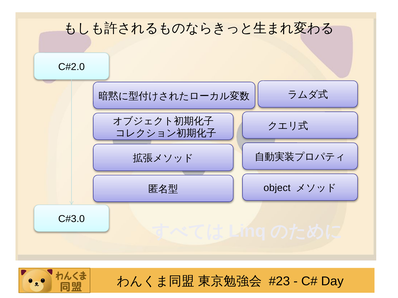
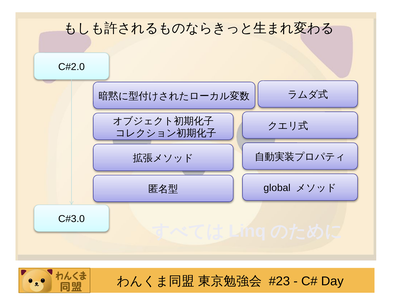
object: object -> global
